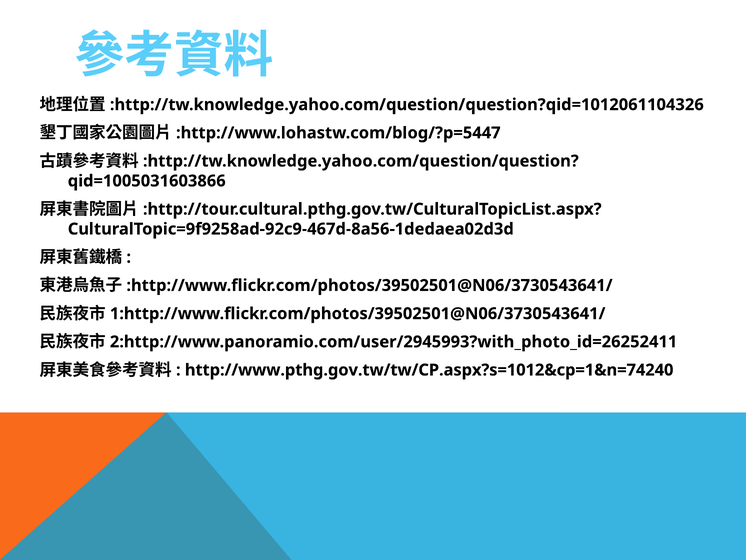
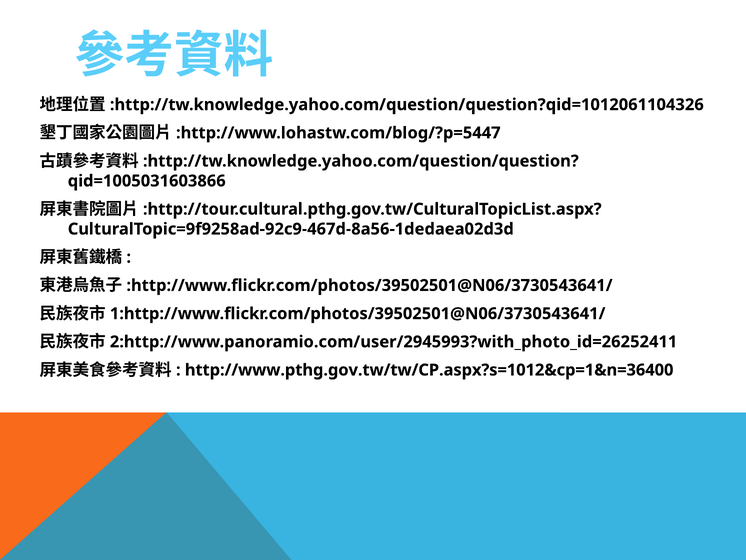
http://www.pthg.gov.tw/tw/CP.aspx?s=1012&cp=1&n=74240: http://www.pthg.gov.tw/tw/CP.aspx?s=1012&cp=1&n=74240 -> http://www.pthg.gov.tw/tw/CP.aspx?s=1012&cp=1&n=36400
